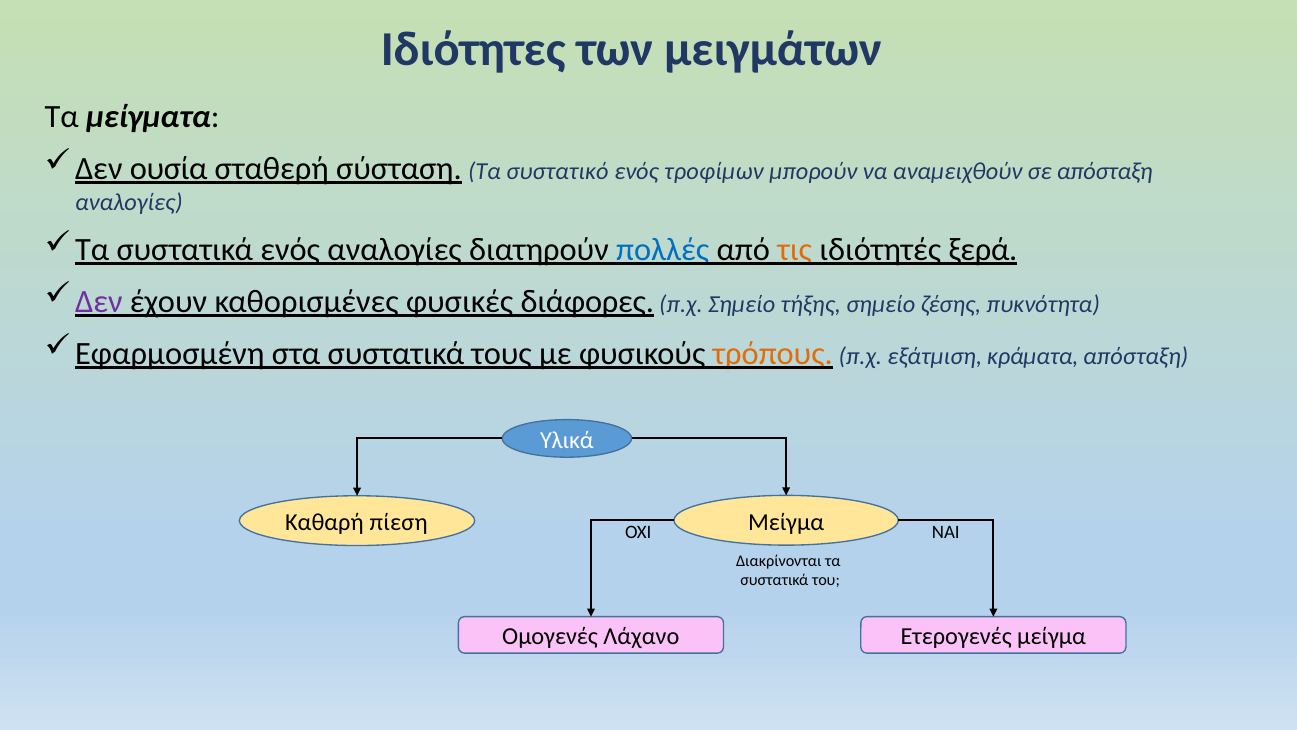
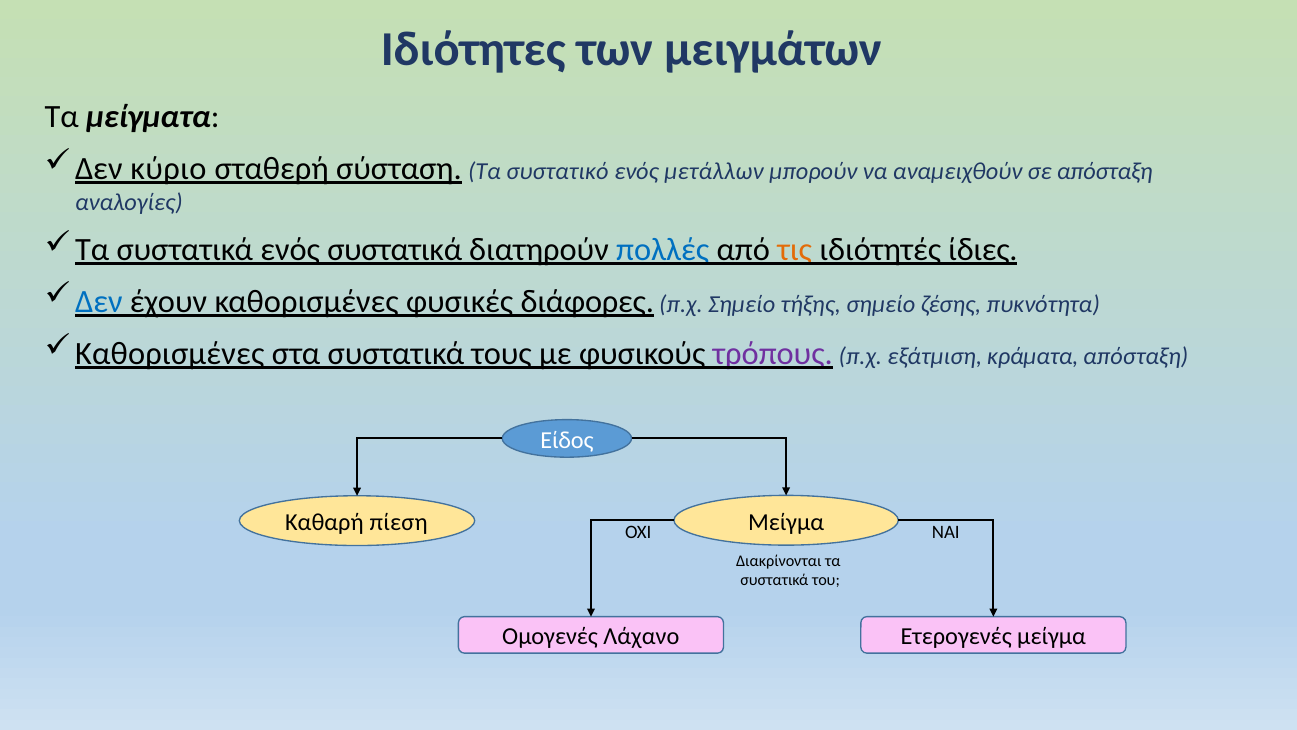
ουσία: ουσία -> κύριο
τροφίμων: τροφίμων -> μετάλλων
ενός αναλογίες: αναλογίες -> συστατικά
ξερά: ξερά -> ίδιες
Δεν at (99, 301) colour: purple -> blue
Εφαρμοσμένη at (170, 353): Εφαρμοσμένη -> Καθορισμένες
τρόπους colour: orange -> purple
Υλικά: Υλικά -> Είδος
